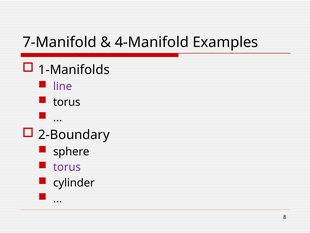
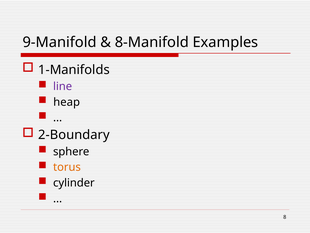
7-Manifold: 7-Manifold -> 9-Manifold
4-Manifold: 4-Manifold -> 8-Manifold
torus at (67, 102): torus -> heap
torus at (67, 167) colour: purple -> orange
